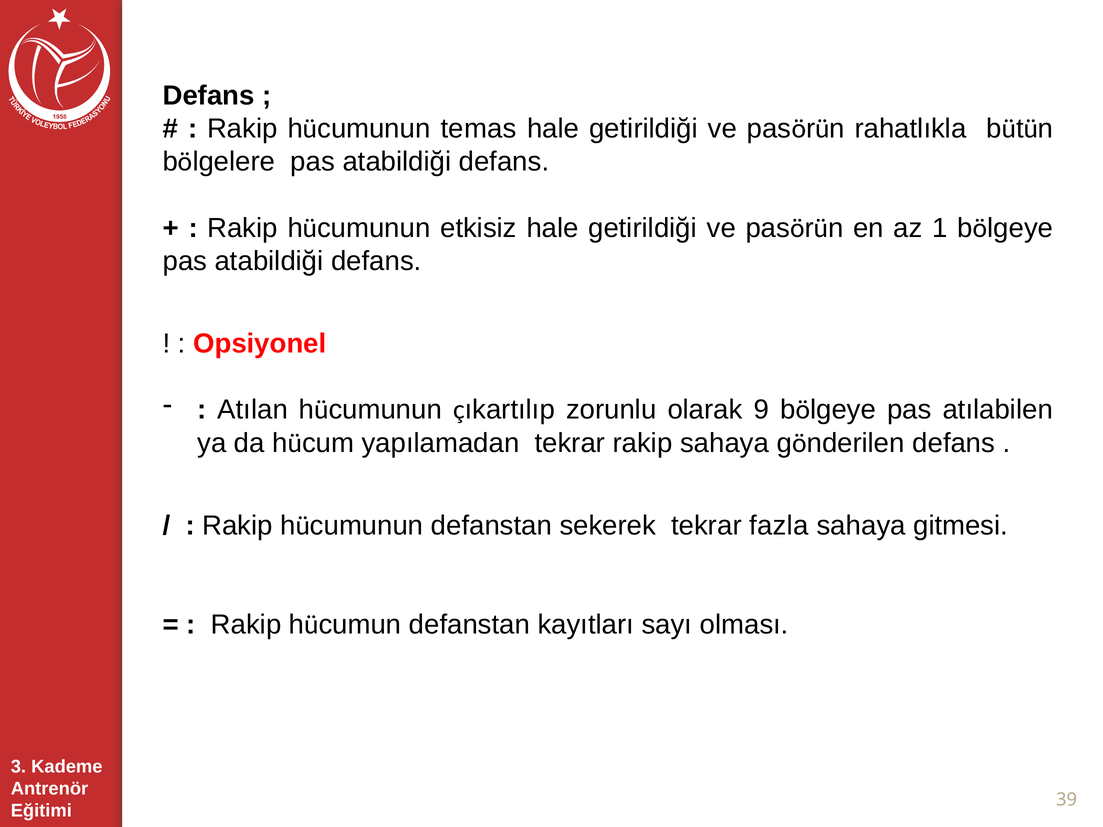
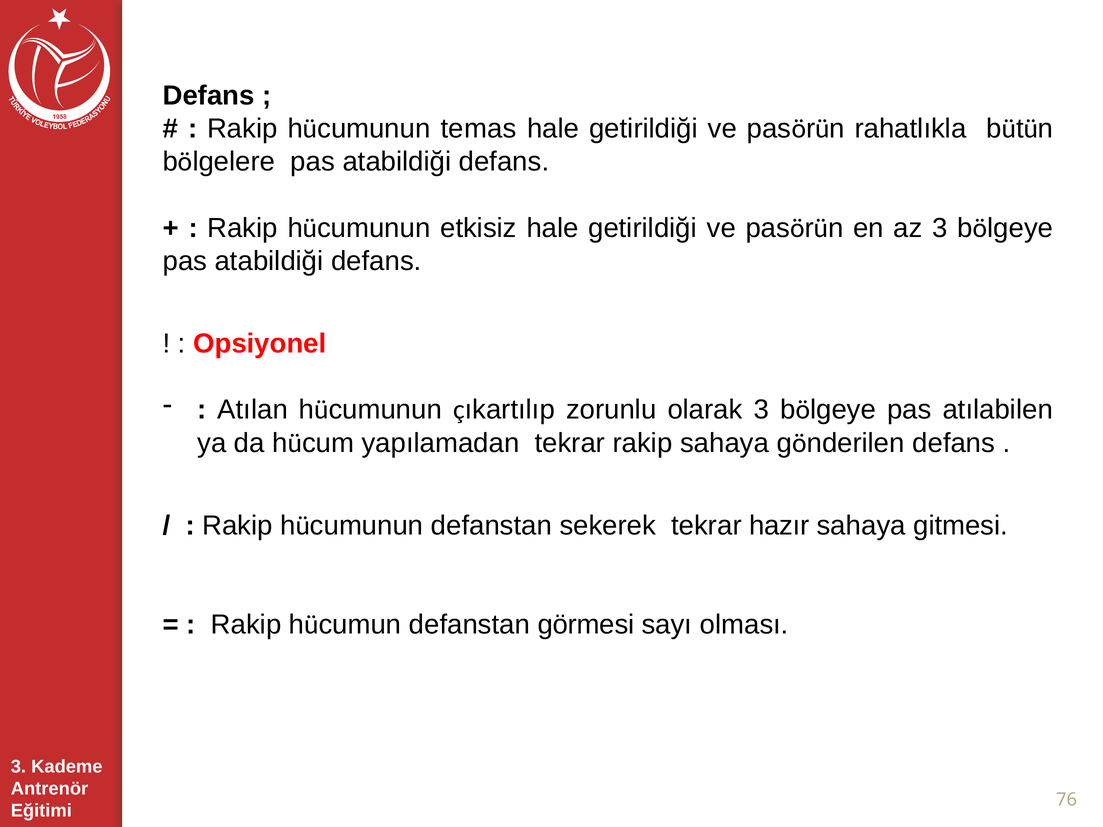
az 1: 1 -> 3
olarak 9: 9 -> 3
fazla: fazla -> hazır
kayıtları: kayıtları -> görmesi
39: 39 -> 76
